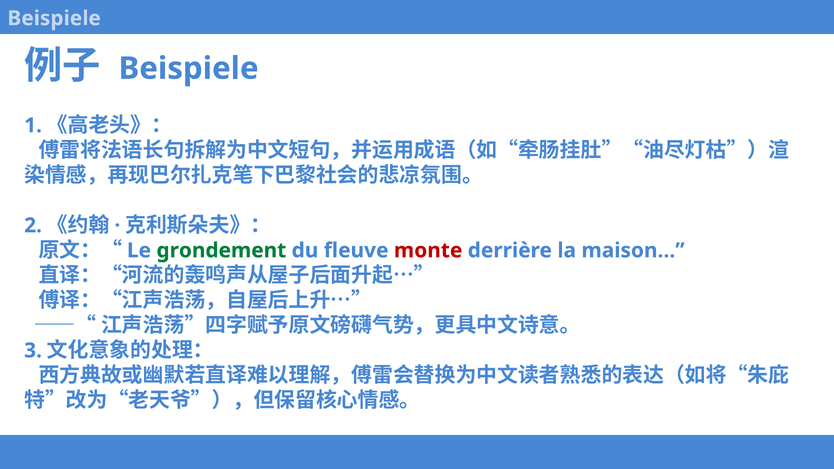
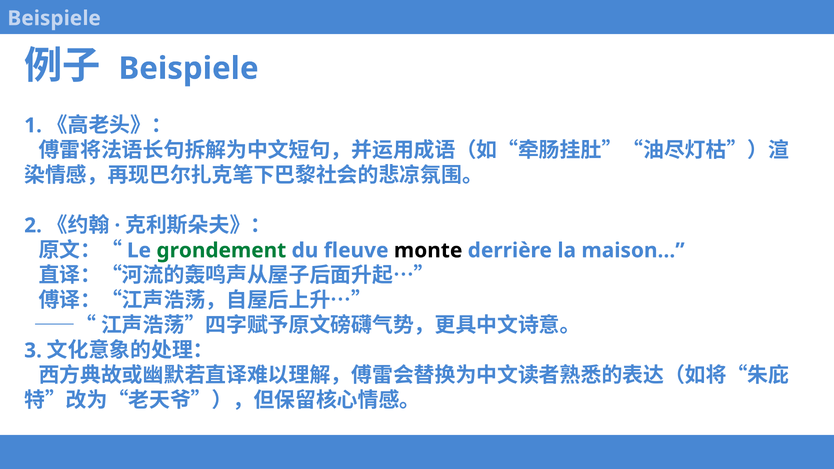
monte colour: red -> black
